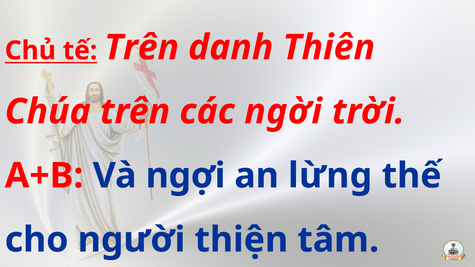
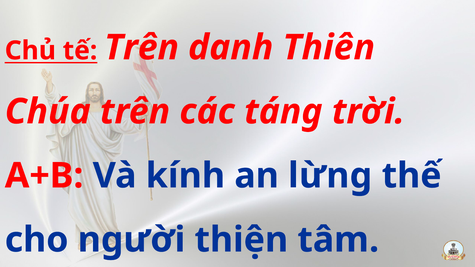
ngời: ngời -> táng
ngợi: ngợi -> kính
